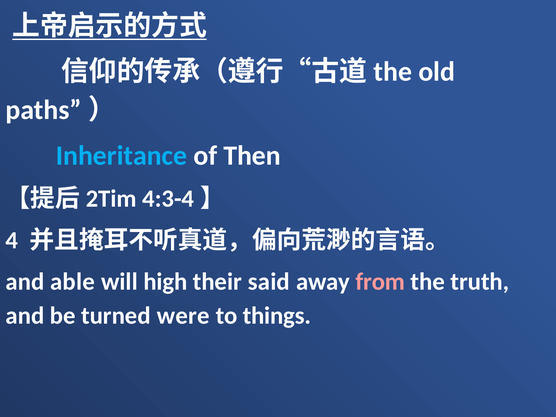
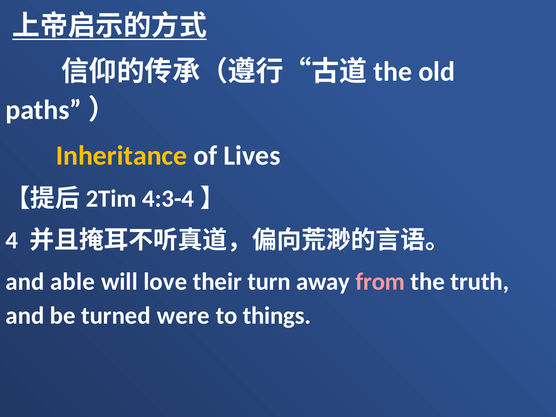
Inheritance colour: light blue -> yellow
Then: Then -> Lives
high: high -> love
said: said -> turn
